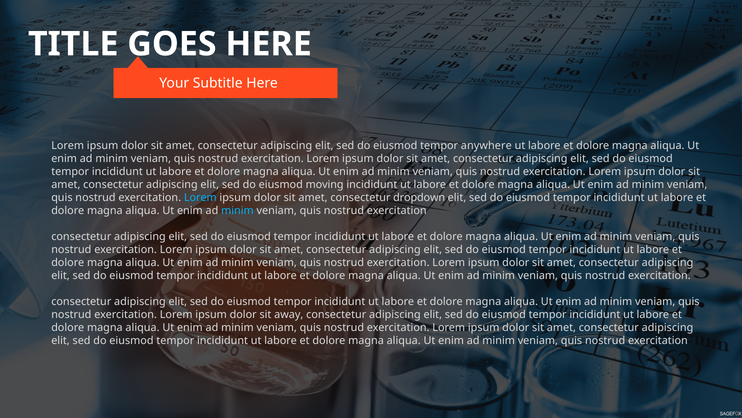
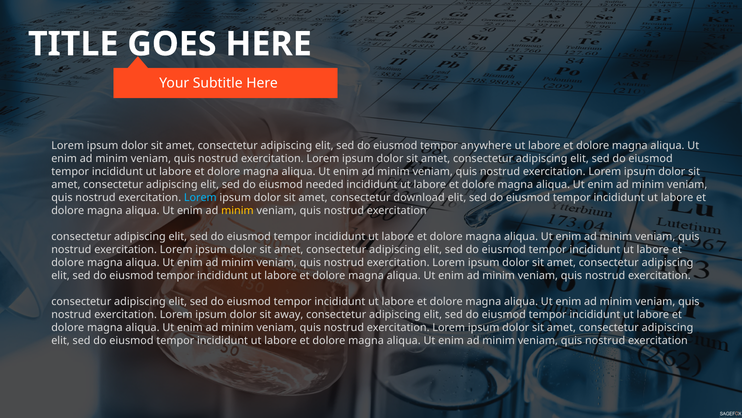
moving: moving -> needed
dropdown: dropdown -> download
minim at (237, 210) colour: light blue -> yellow
